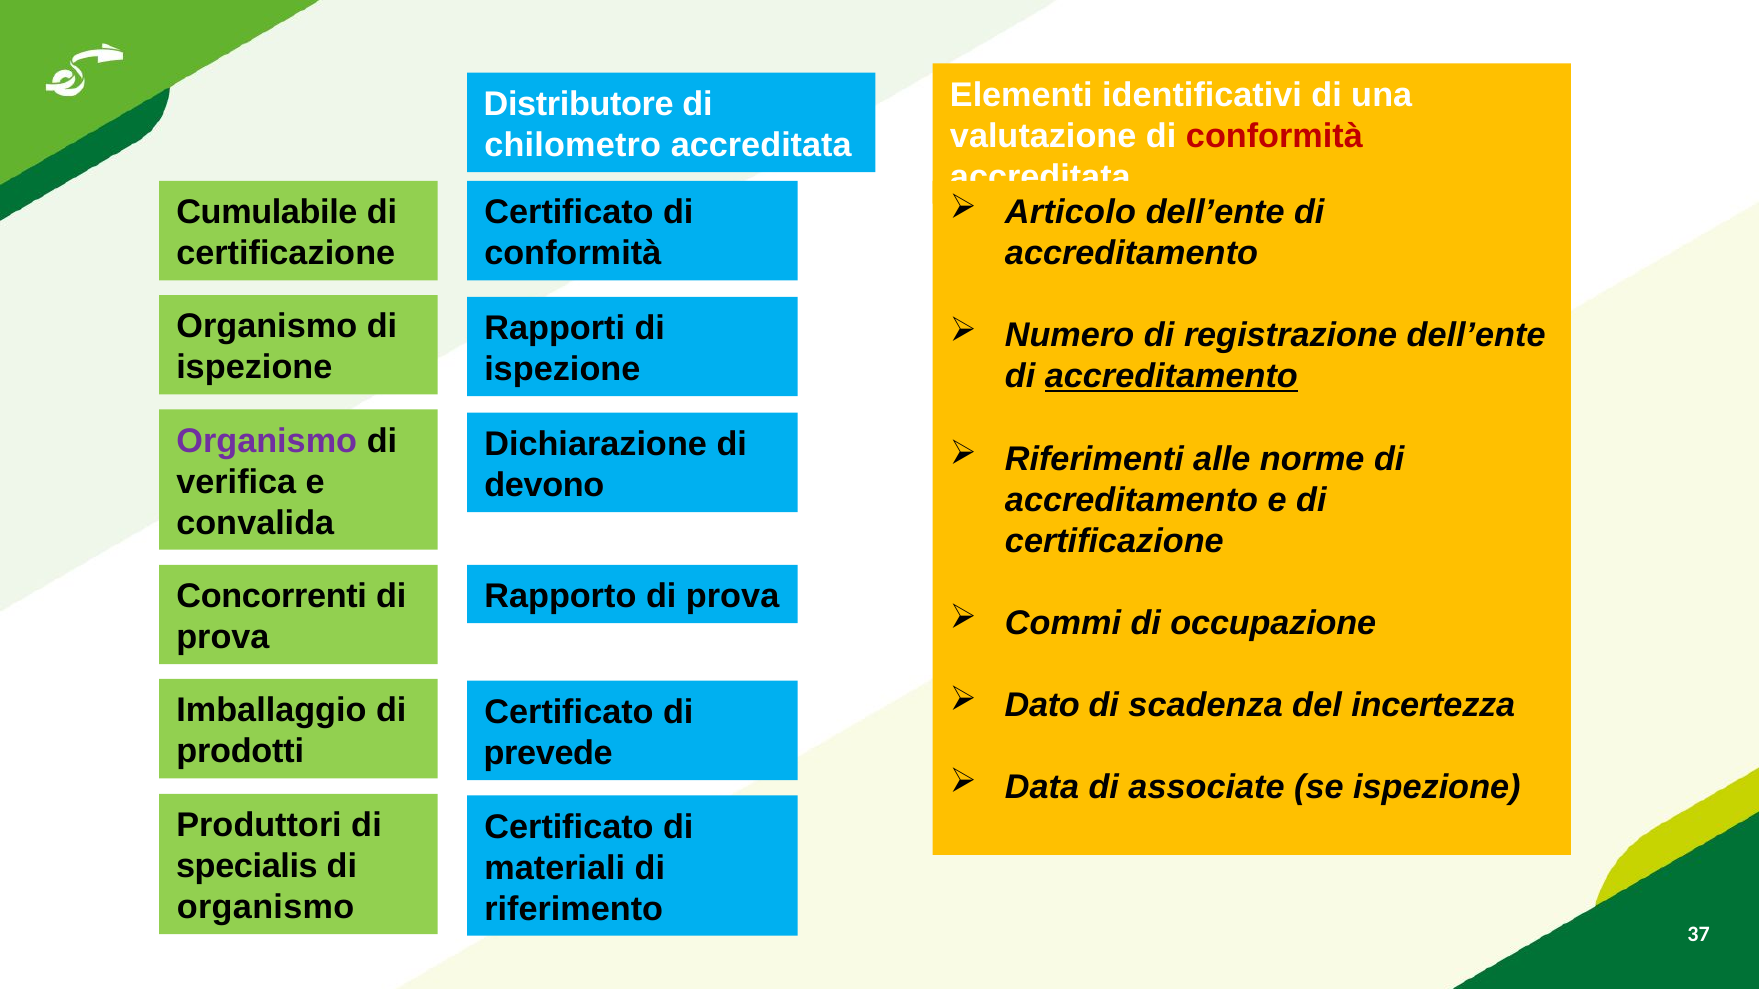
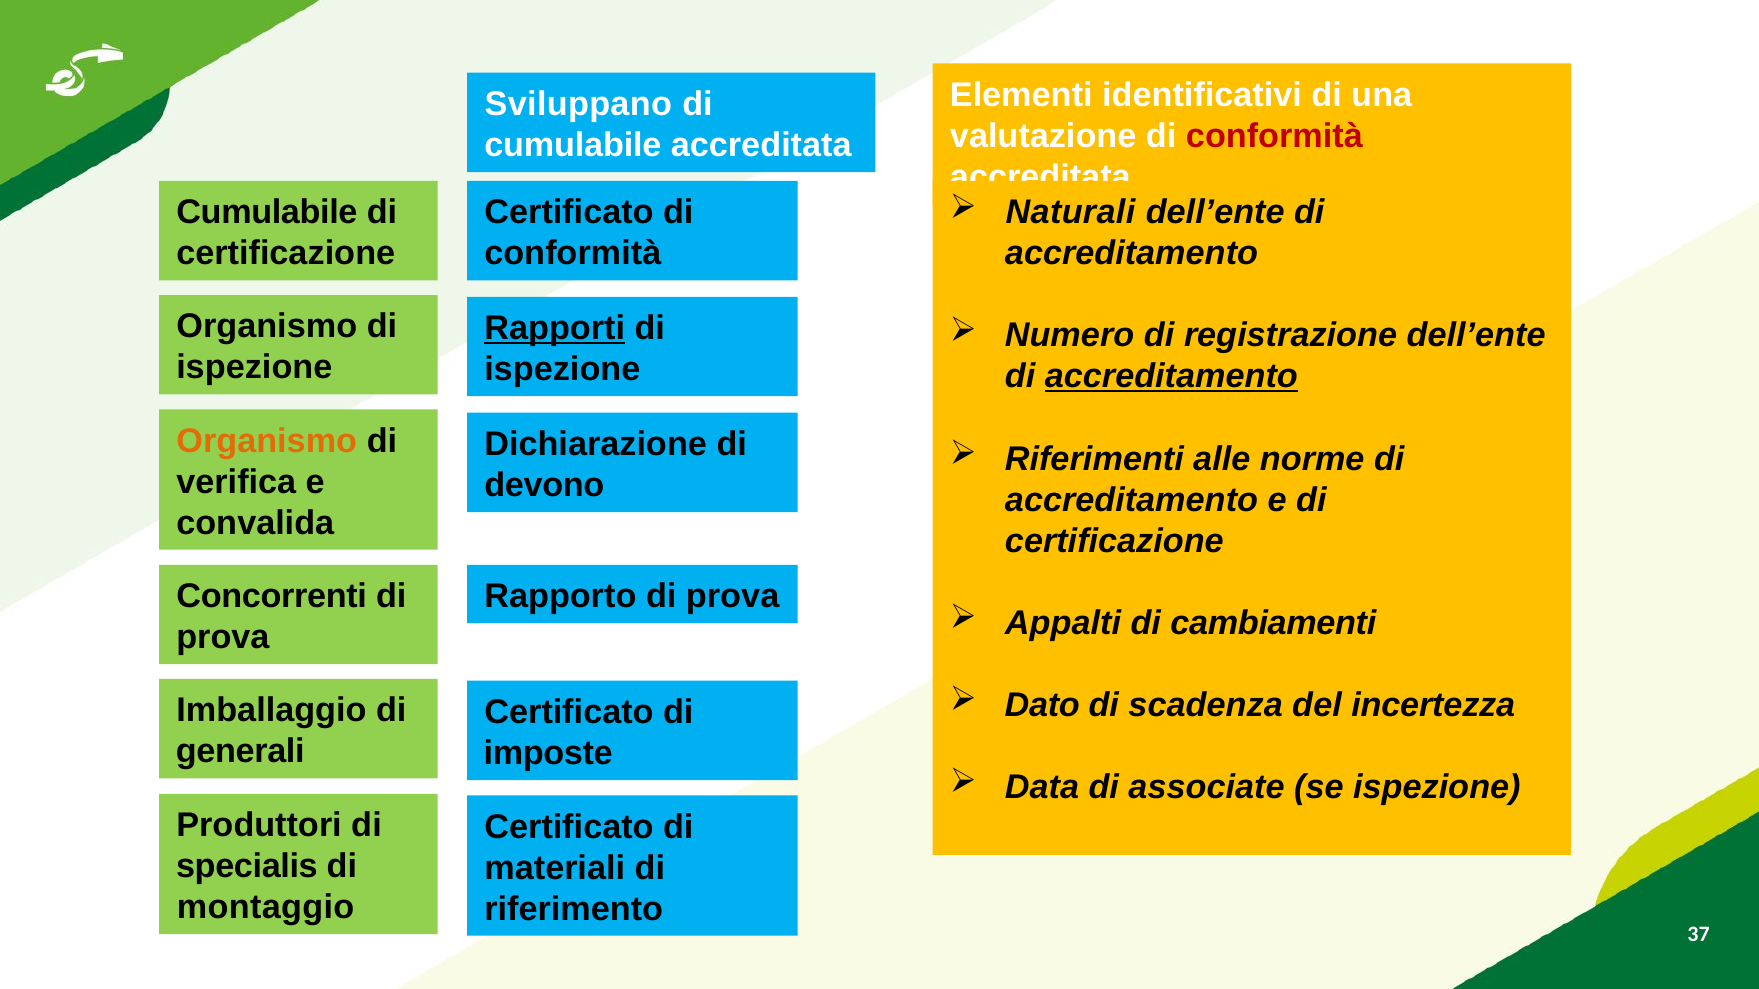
Distributore: Distributore -> Sviluppano
chilometro at (573, 145): chilometro -> cumulabile
Articolo: Articolo -> Naturali
Rapporti underline: none -> present
Organismo at (267, 441) colour: purple -> orange
Commi: Commi -> Appalti
occupazione: occupazione -> cambiamenti
prodotti: prodotti -> generali
prevede: prevede -> imposte
organismo at (266, 908): organismo -> montaggio
